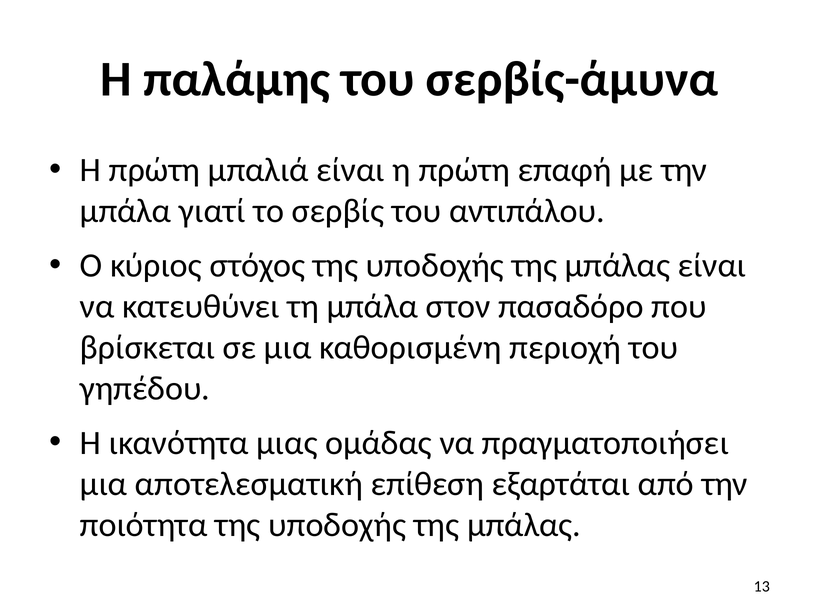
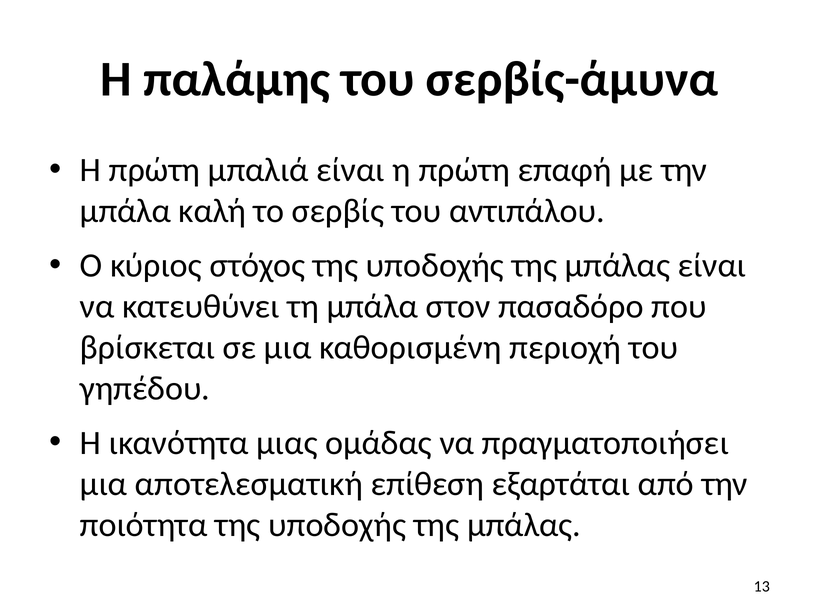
γιατί: γιατί -> καλή
